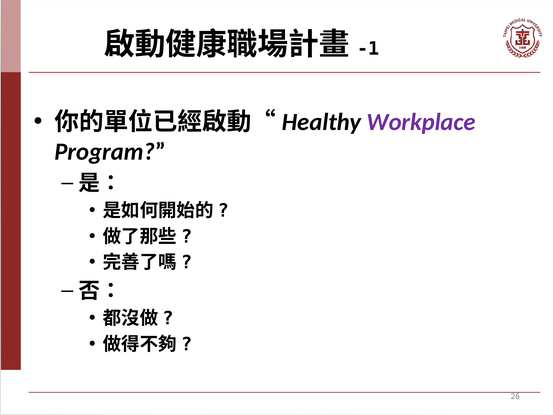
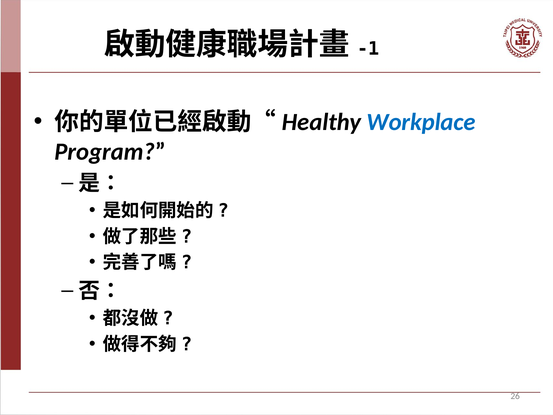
Workplace colour: purple -> blue
